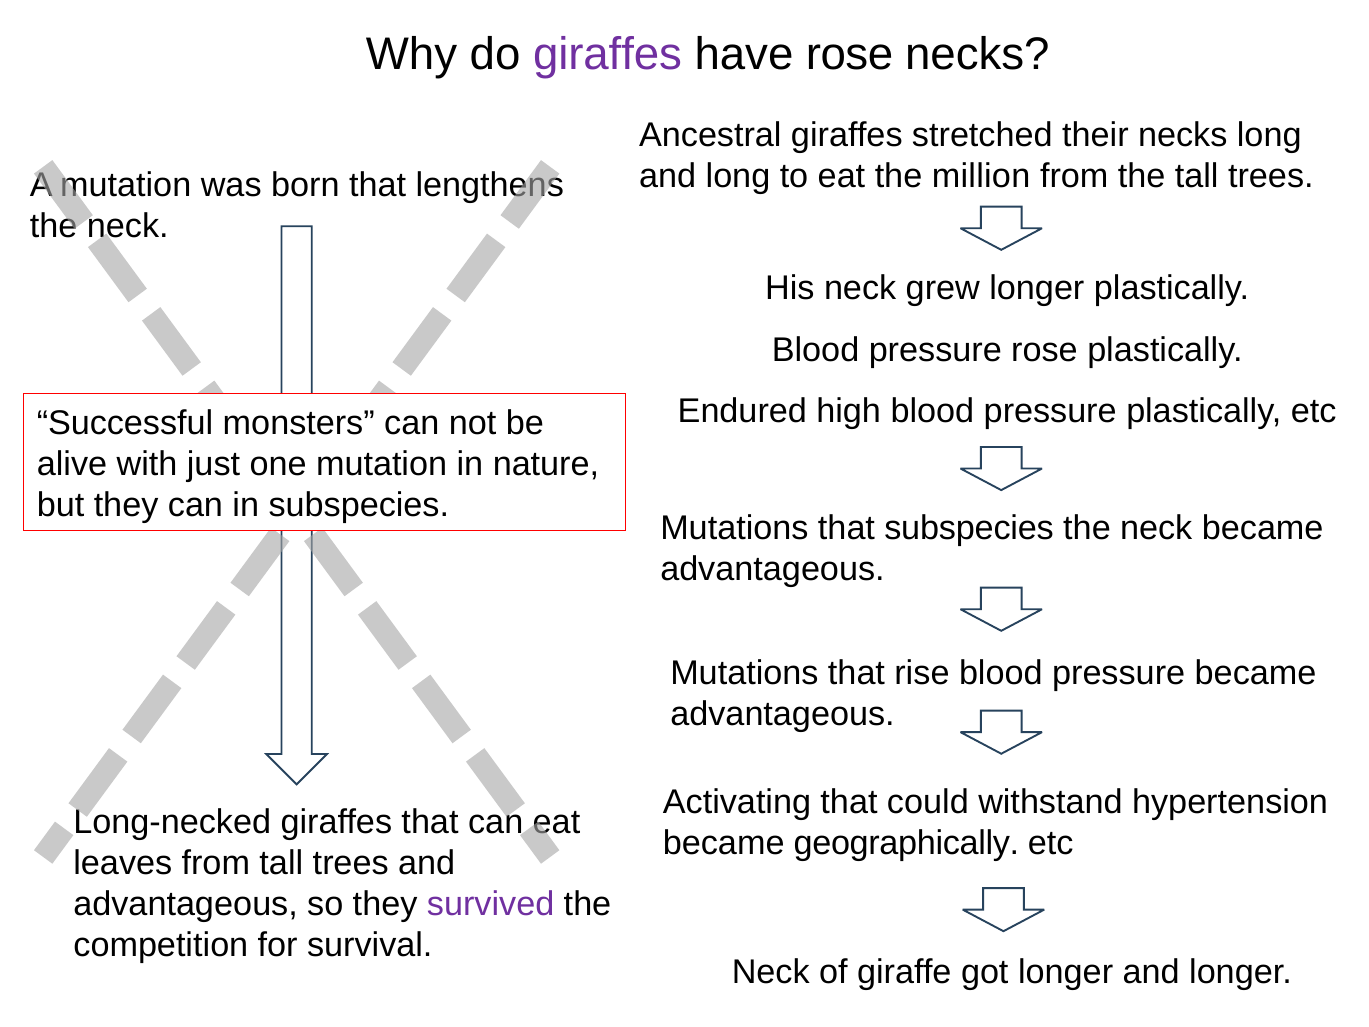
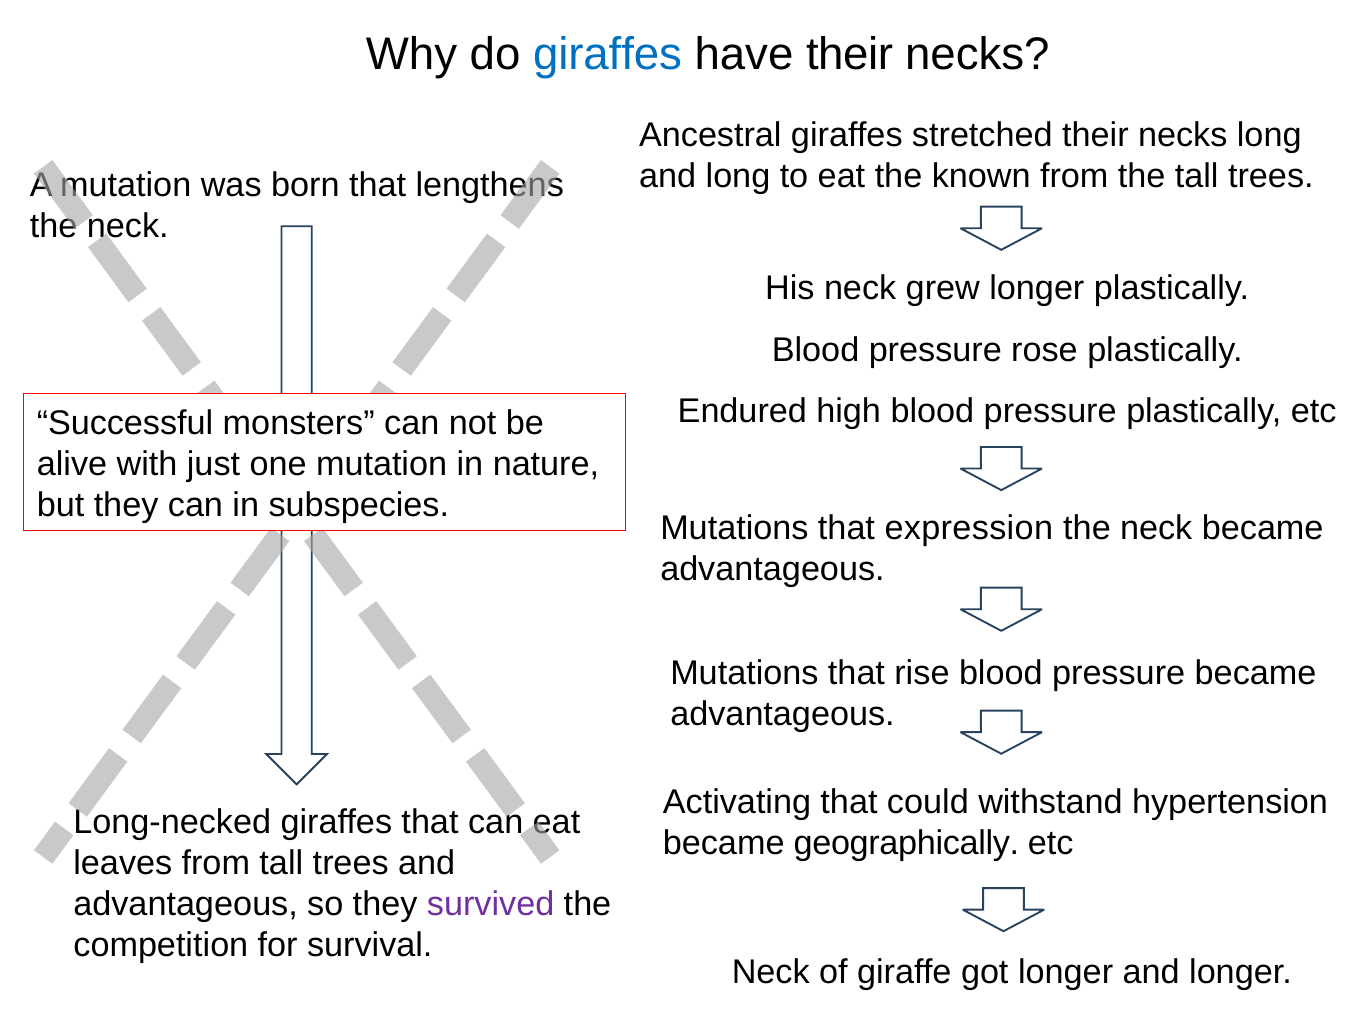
giraffes at (607, 55) colour: purple -> blue
have rose: rose -> their
million: million -> known
that subspecies: subspecies -> expression
